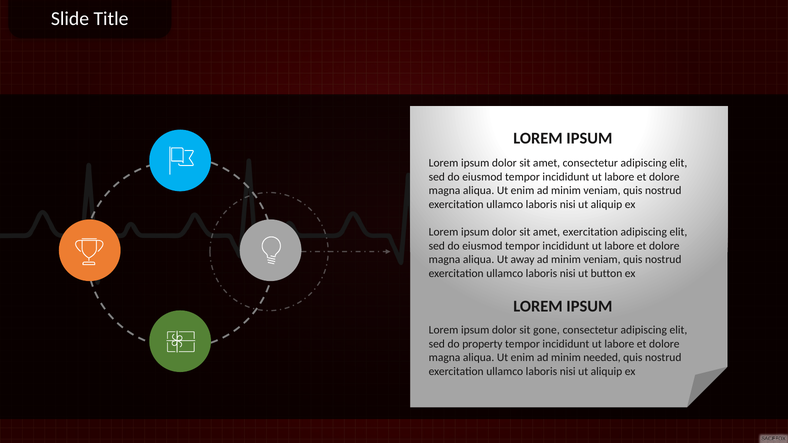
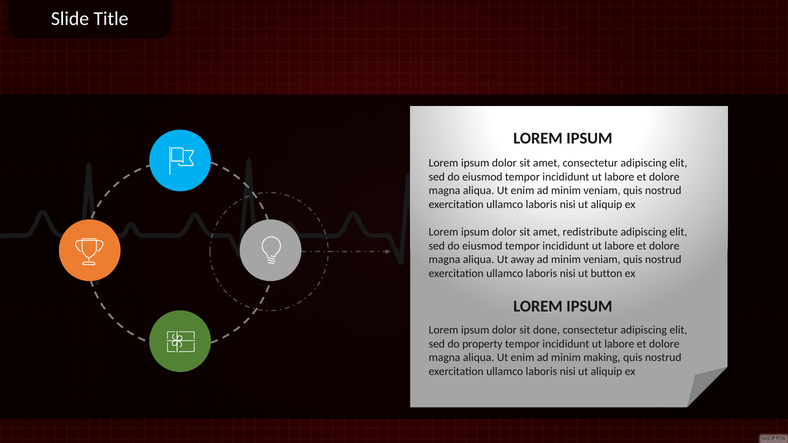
amet exercitation: exercitation -> redistribute
gone: gone -> done
needed: needed -> making
